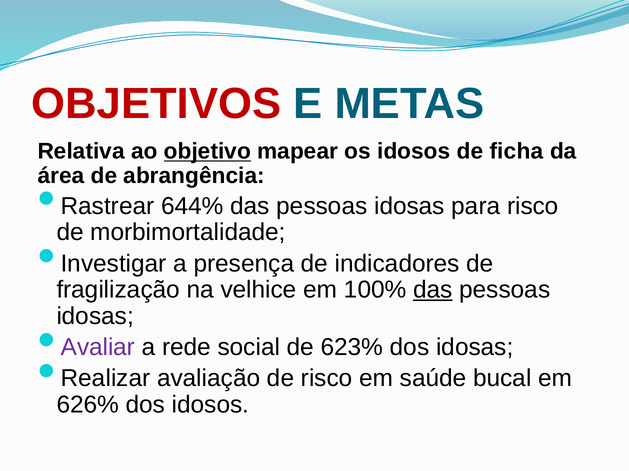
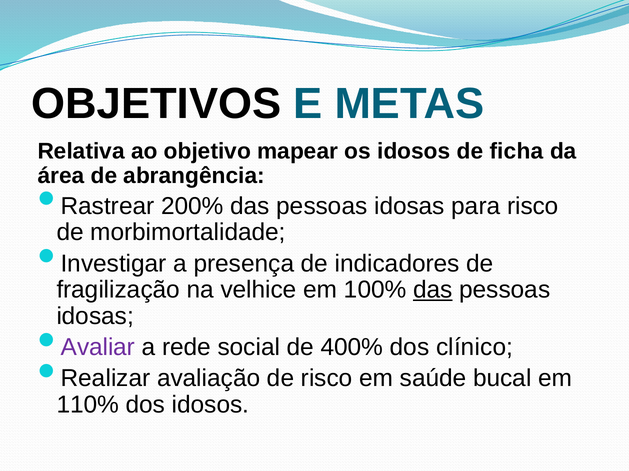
OBJETIVOS colour: red -> black
objetivo underline: present -> none
644%: 644% -> 200%
623%: 623% -> 400%
dos idosas: idosas -> clínico
626%: 626% -> 110%
